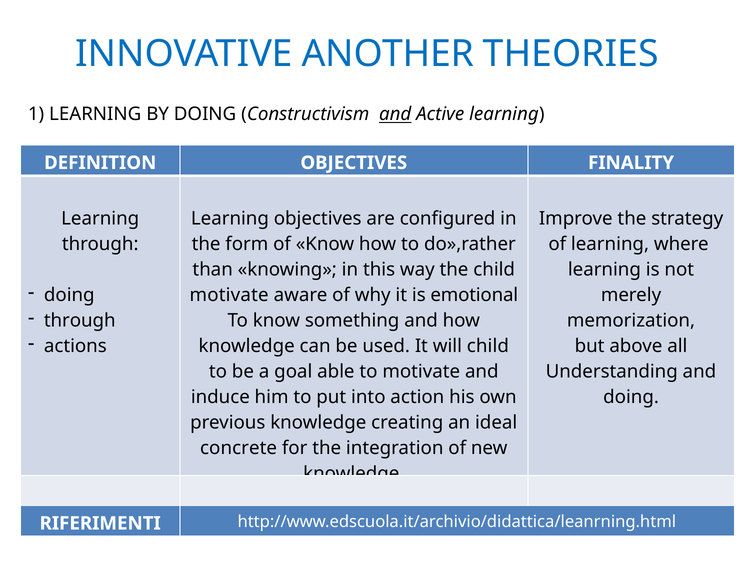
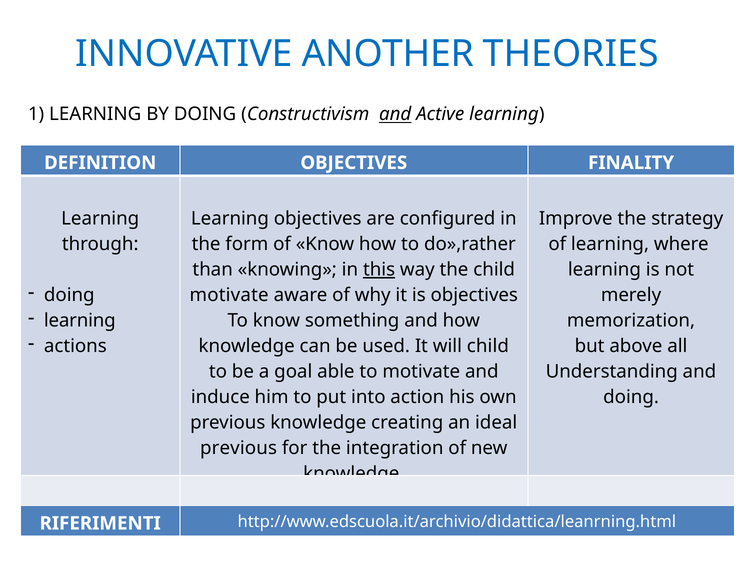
this underline: none -> present
is emotional: emotional -> objectives
through at (80, 320): through -> learning
concrete at (239, 448): concrete -> previous
